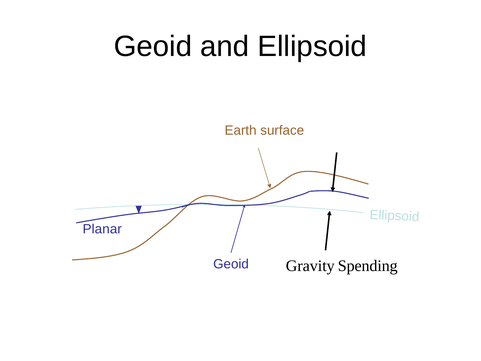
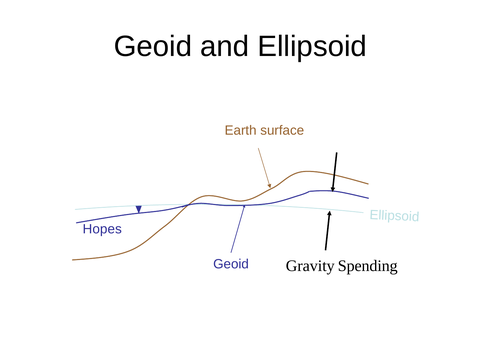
Planar: Planar -> Hopes
